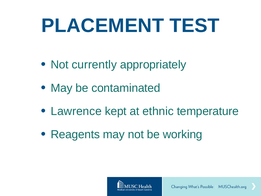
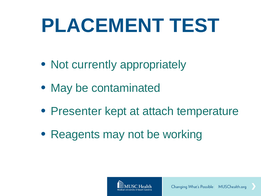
Lawrence: Lawrence -> Presenter
ethnic: ethnic -> attach
